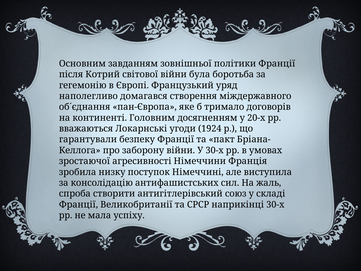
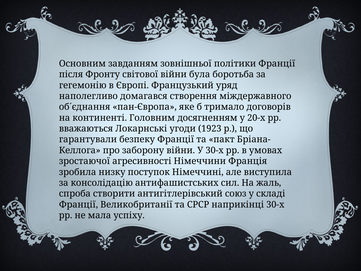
Котрий: Котрий -> Фронту
1924: 1924 -> 1923
